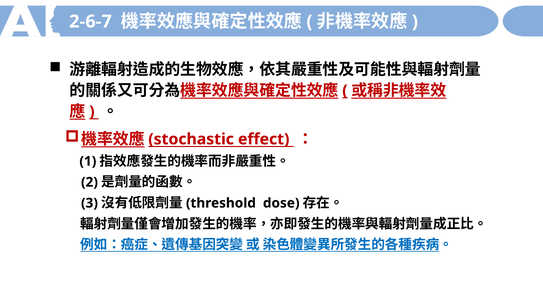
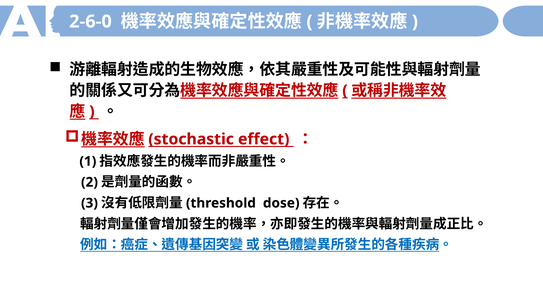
2-6-7: 2-6-7 -> 2-6-0
